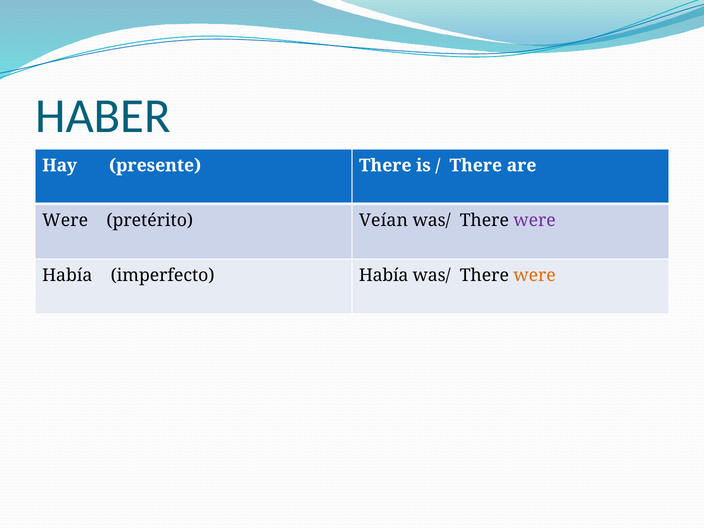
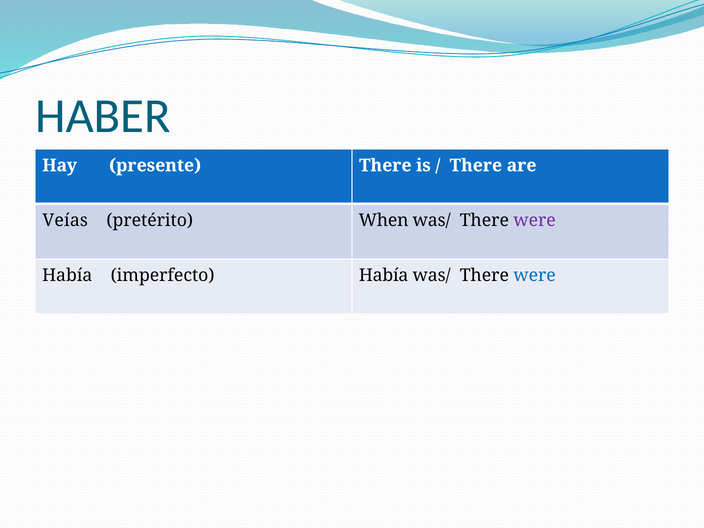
Were at (65, 220): Were -> Veías
Veían: Veían -> When
were at (535, 275) colour: orange -> blue
